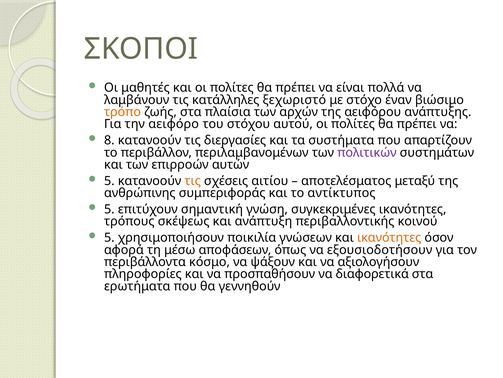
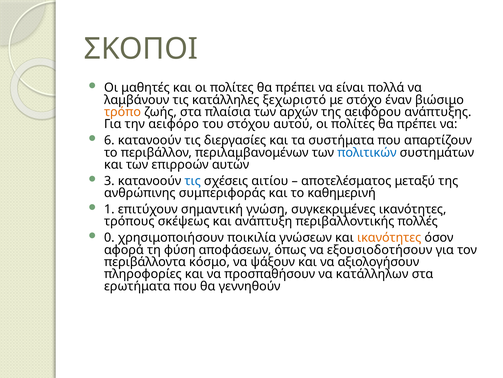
8: 8 -> 6
πολιτικών colour: purple -> blue
5 at (109, 181): 5 -> 3
τις at (193, 181) colour: orange -> blue
αντίκτυπος: αντίκτυπος -> καθημερινή
5 at (109, 209): 5 -> 1
κοινού: κοινού -> πολλές
5 at (109, 237): 5 -> 0
μέσω: μέσω -> φύση
διαφορετικά: διαφορετικά -> κατάλληλων
